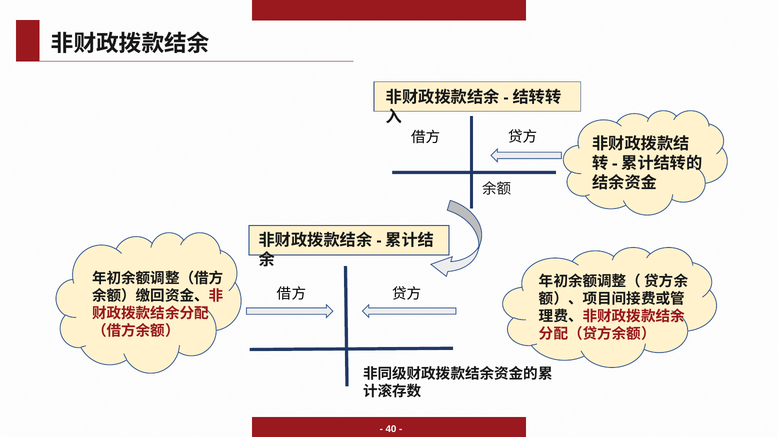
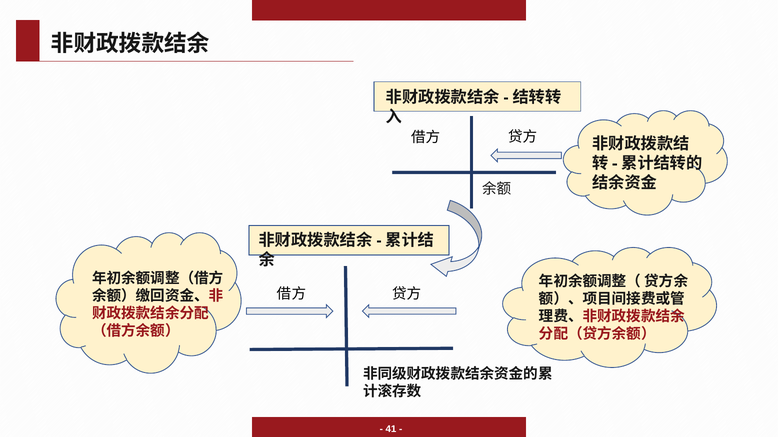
40: 40 -> 41
